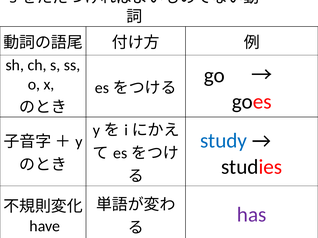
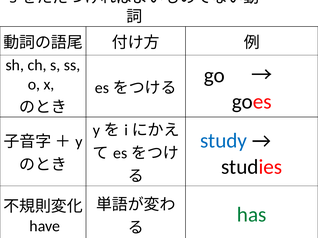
has colour: purple -> green
